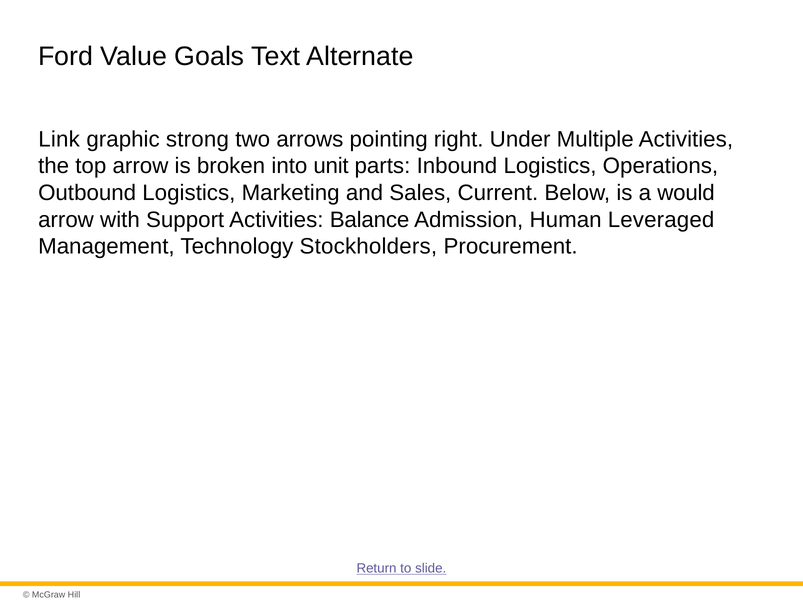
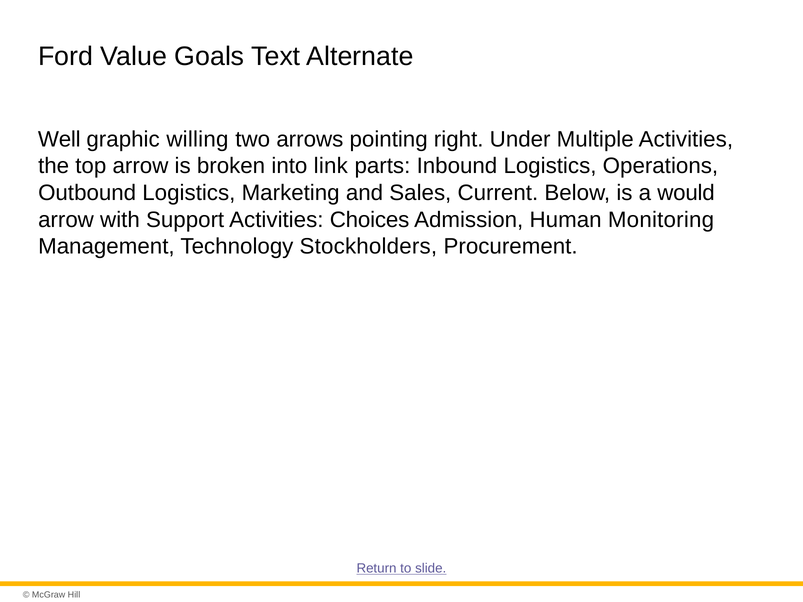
Link: Link -> Well
strong: strong -> willing
unit: unit -> link
Balance: Balance -> Choices
Leveraged: Leveraged -> Monitoring
